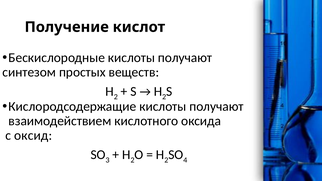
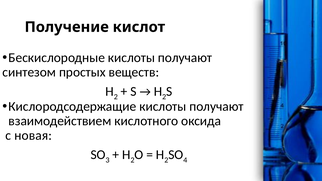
оксид: оксид -> новая
